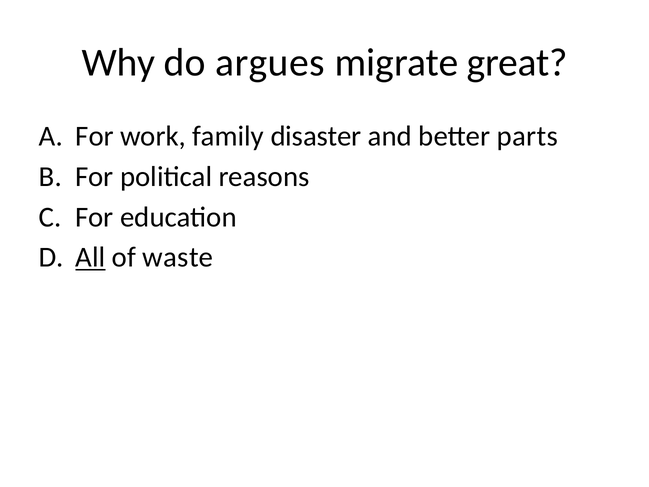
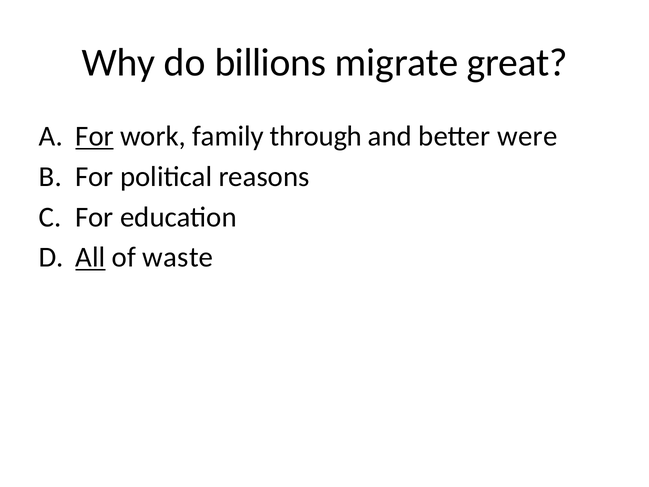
argues: argues -> billions
For at (95, 136) underline: none -> present
disaster: disaster -> through
parts: parts -> were
